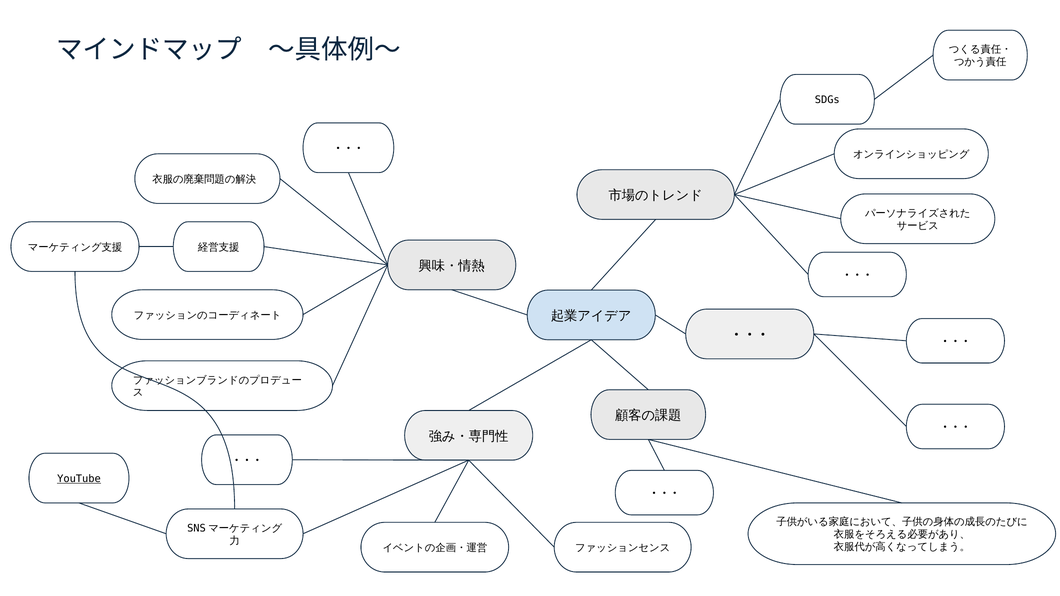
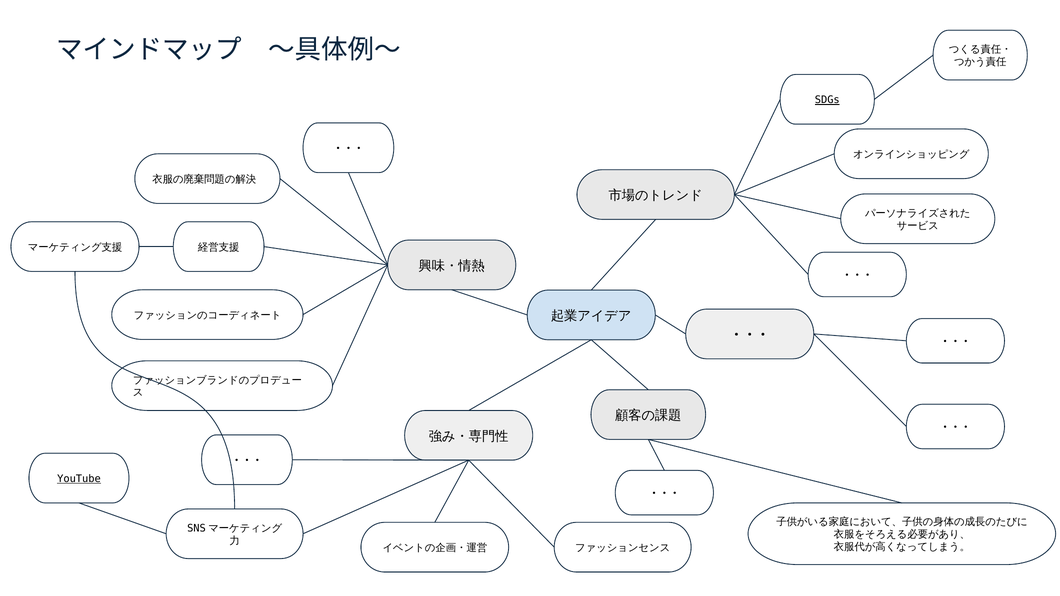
SDGs underline: none -> present
